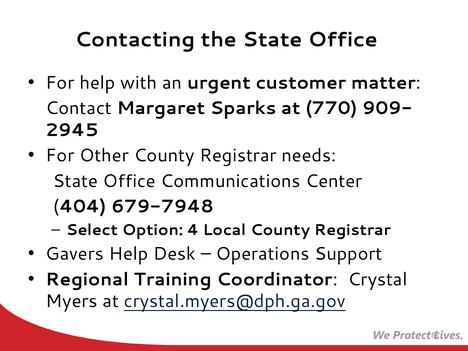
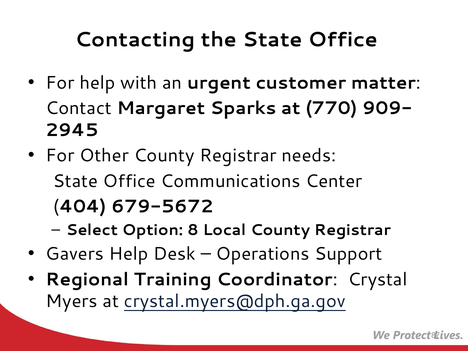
679-7948: 679-7948 -> 679-5672
4: 4 -> 8
